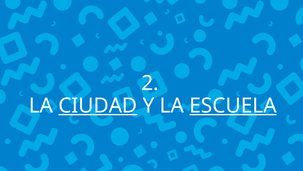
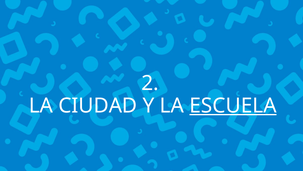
CIUDAD underline: present -> none
